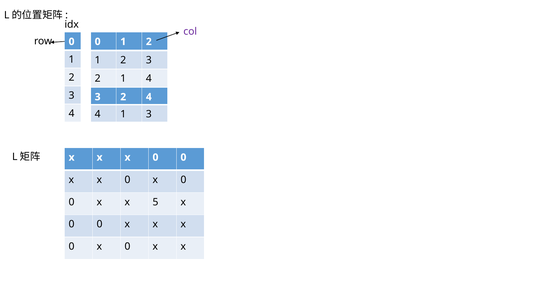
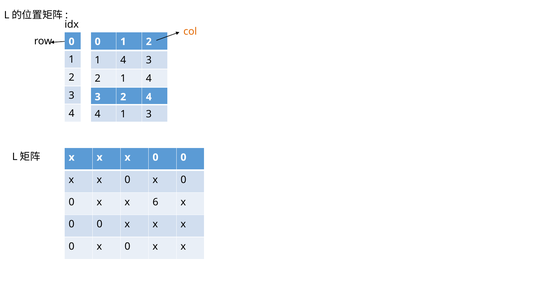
col colour: purple -> orange
2 at (123, 60): 2 -> 4
5: 5 -> 6
